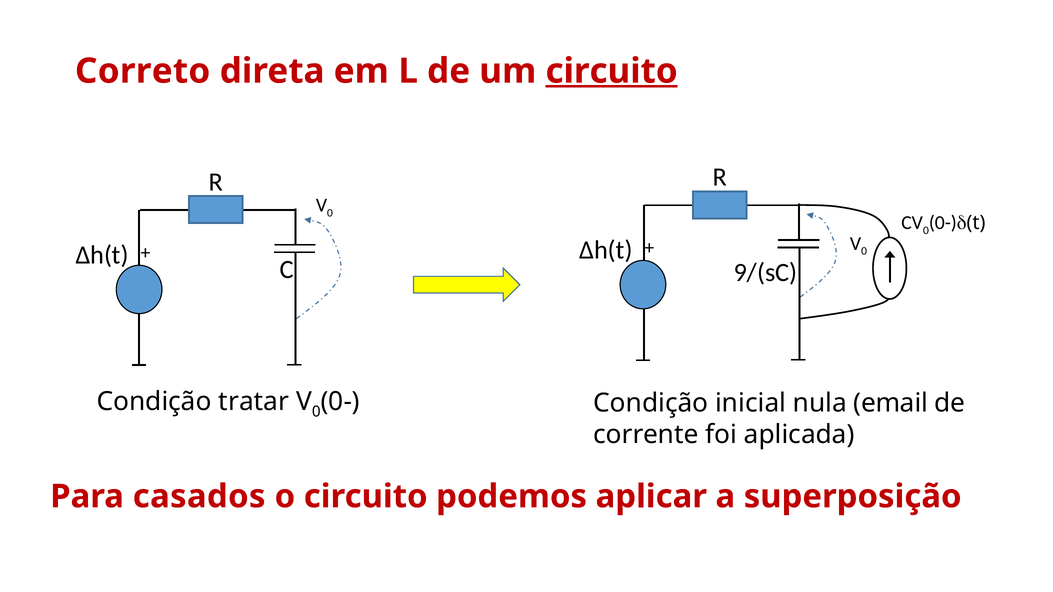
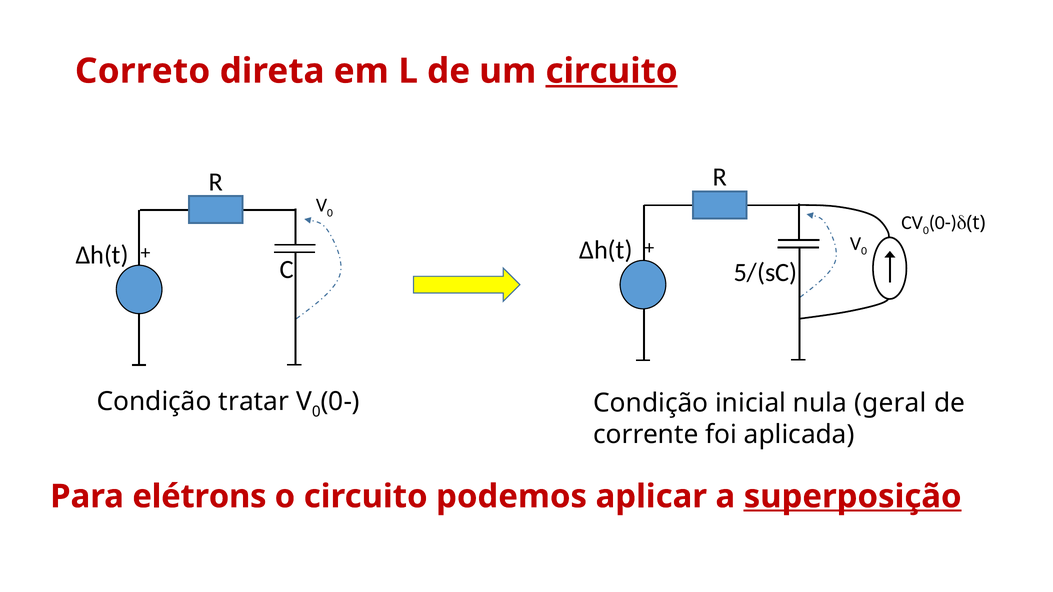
9/(sC: 9/(sC -> 5/(sC
email: email -> geral
casados: casados -> elétrons
superposição underline: none -> present
